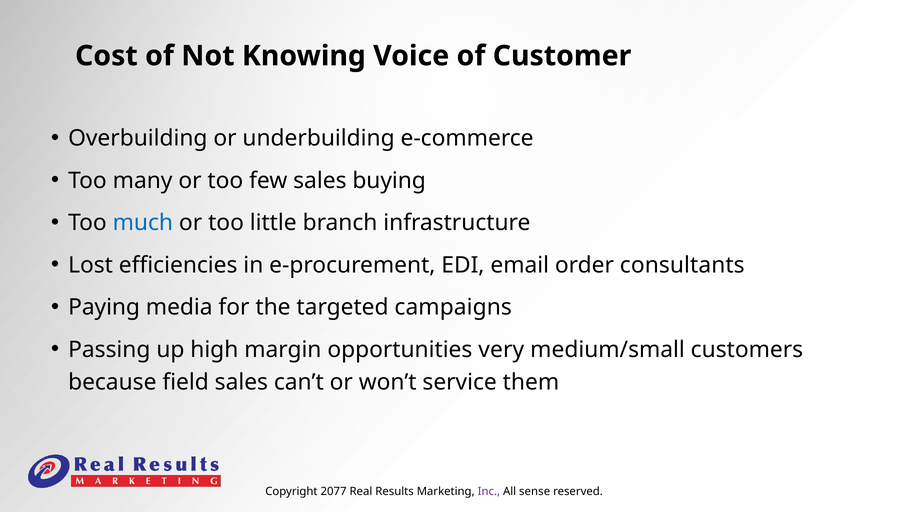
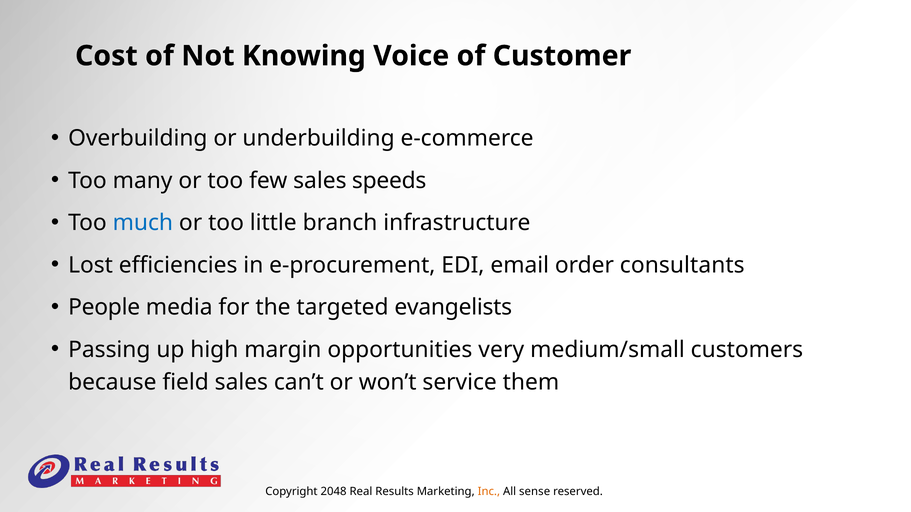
buying: buying -> speeds
Paying: Paying -> People
campaigns: campaigns -> evangelists
2077: 2077 -> 2048
Inc colour: purple -> orange
